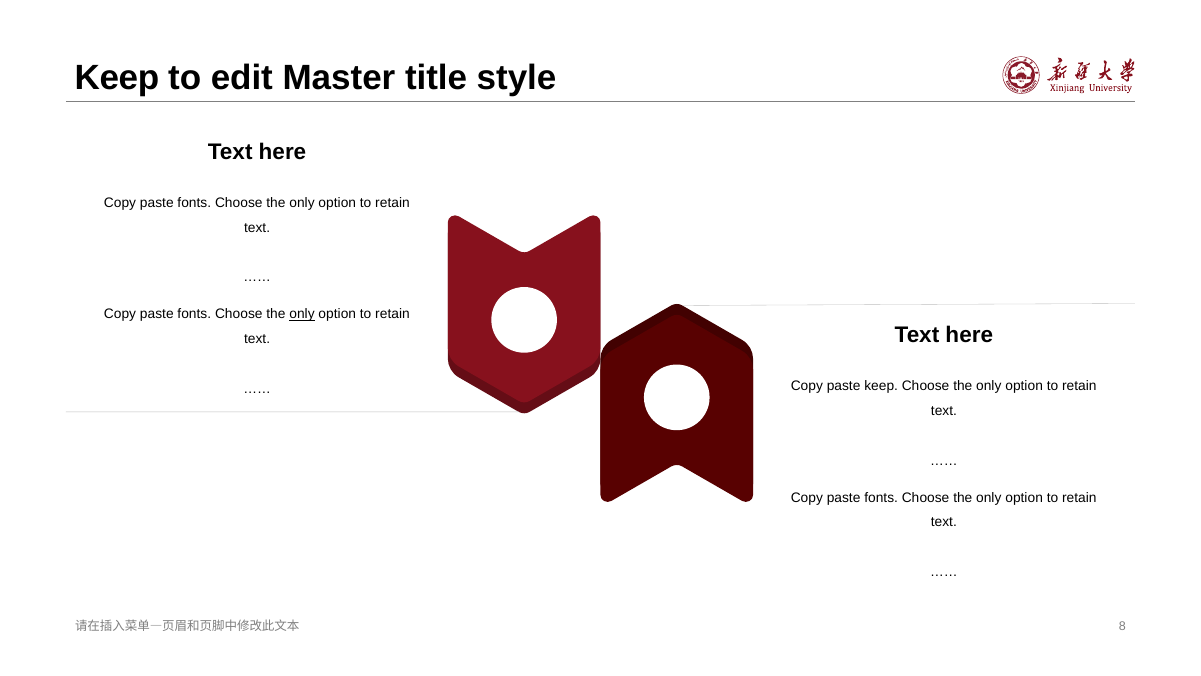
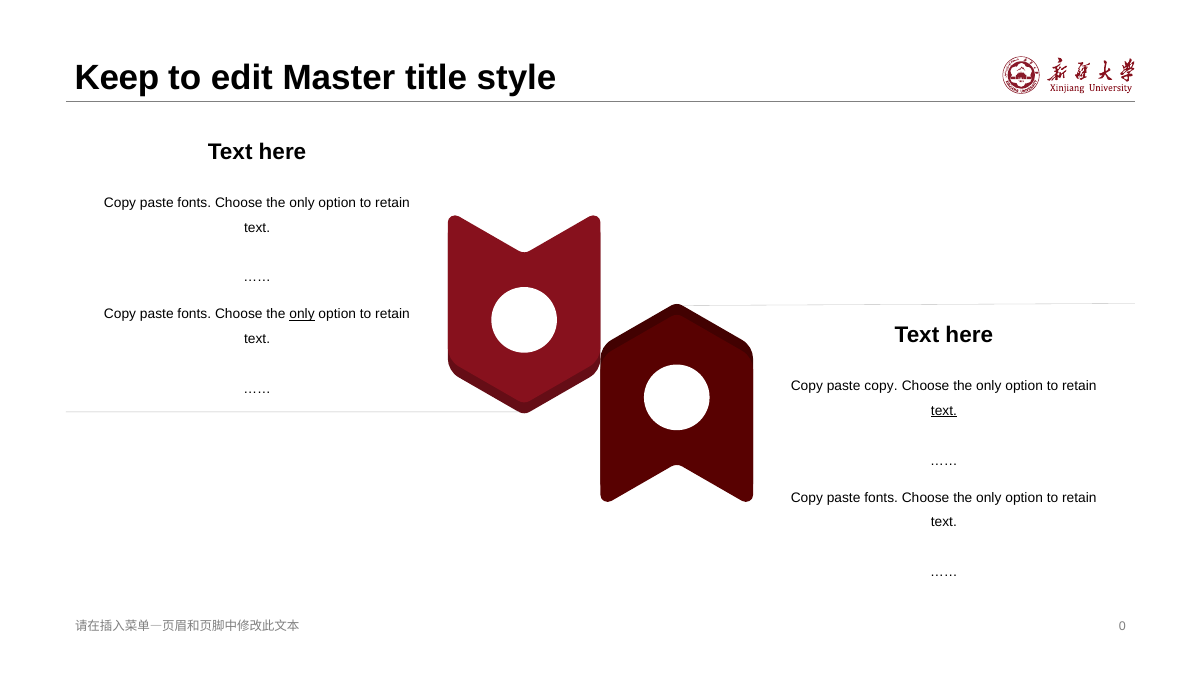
paste keep: keep -> copy
text at (944, 411) underline: none -> present
8: 8 -> 0
